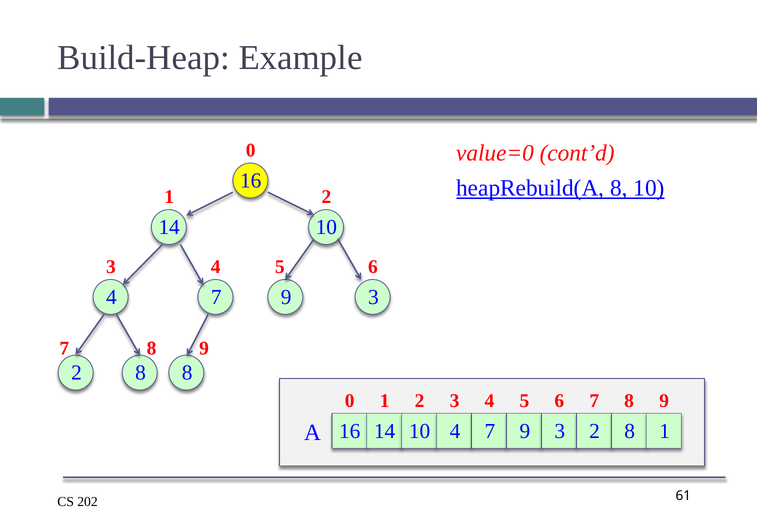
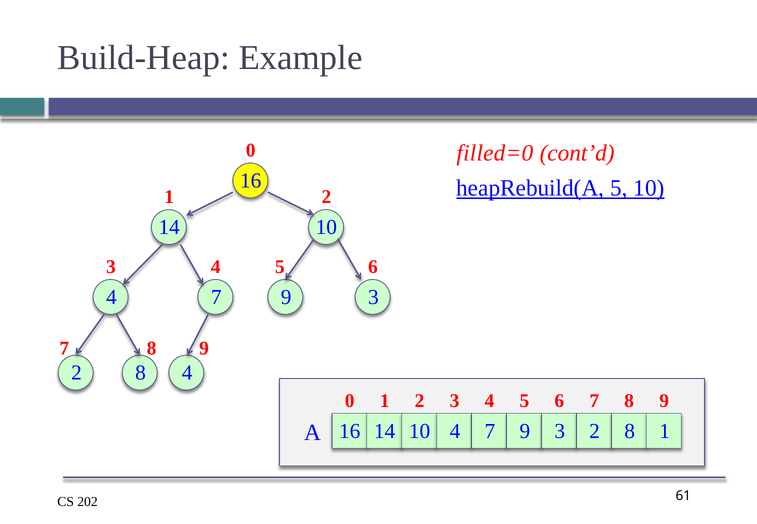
value=0: value=0 -> filled=0
heapRebuild(A 8: 8 -> 5
8 8: 8 -> 4
